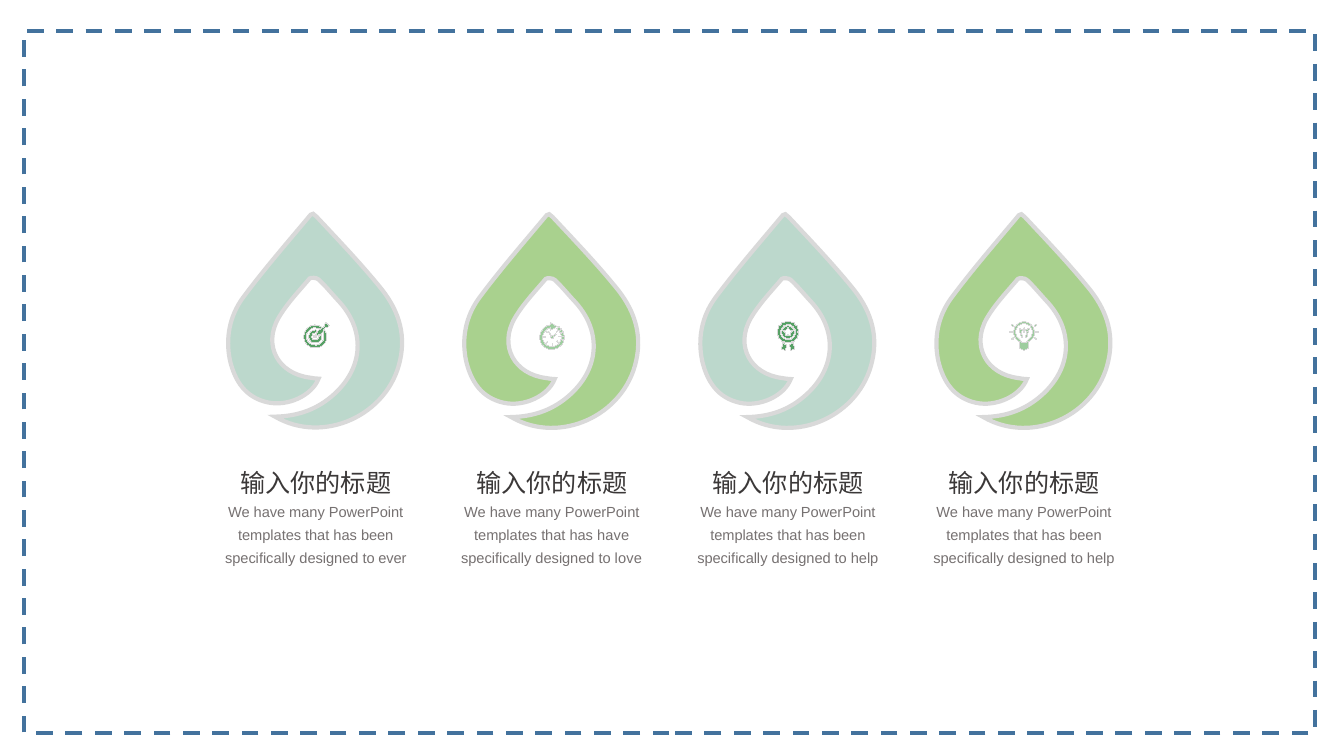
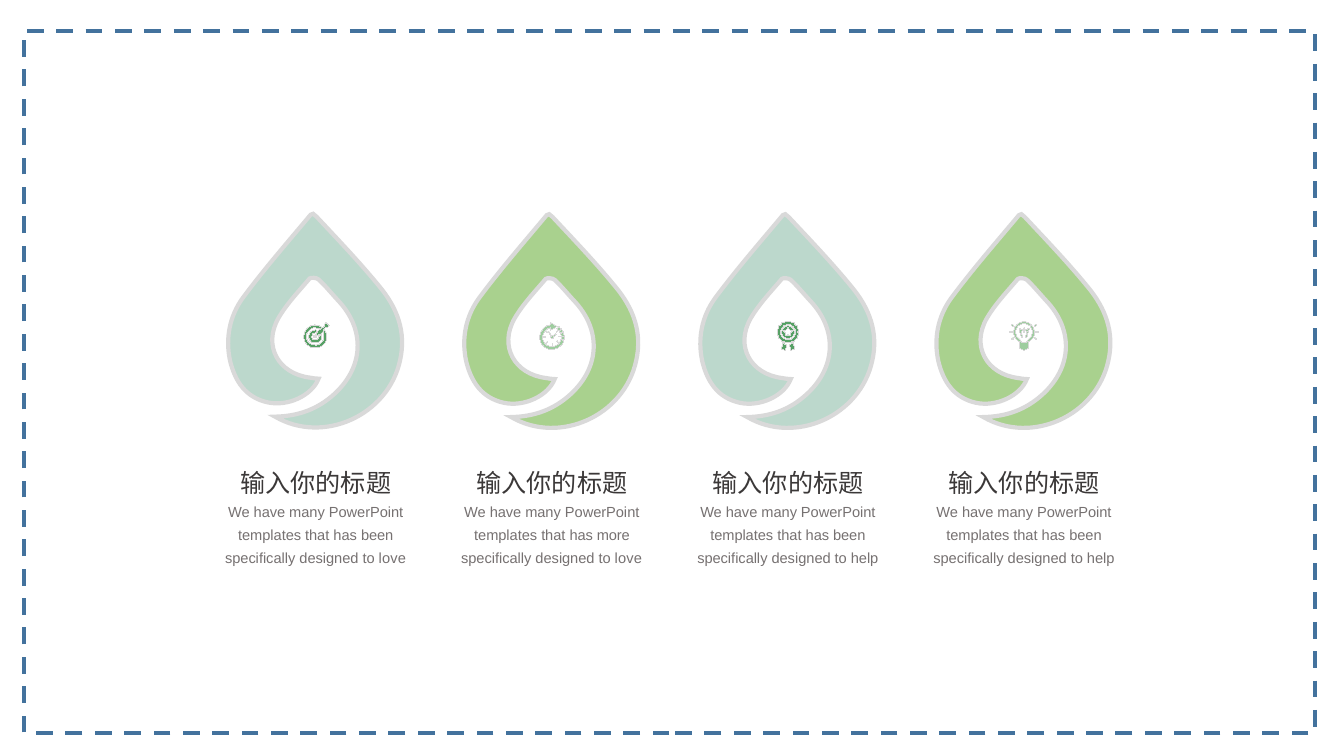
has have: have -> more
ever at (392, 558): ever -> love
